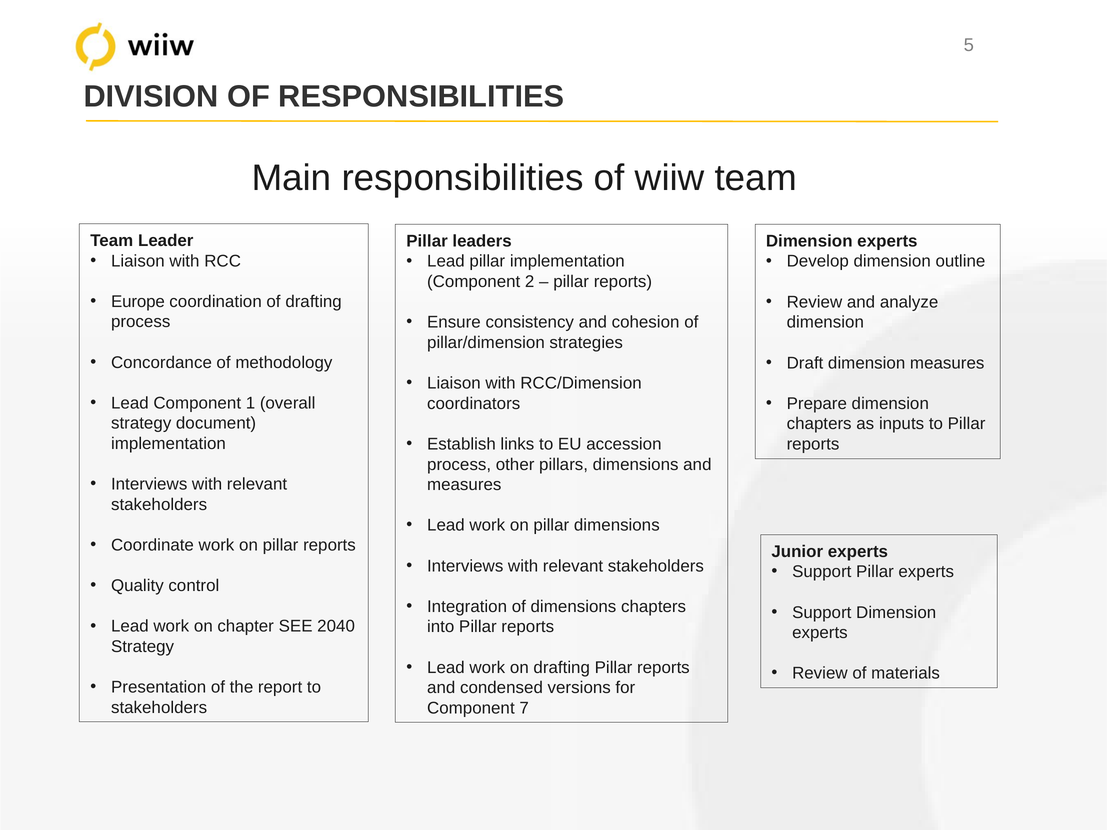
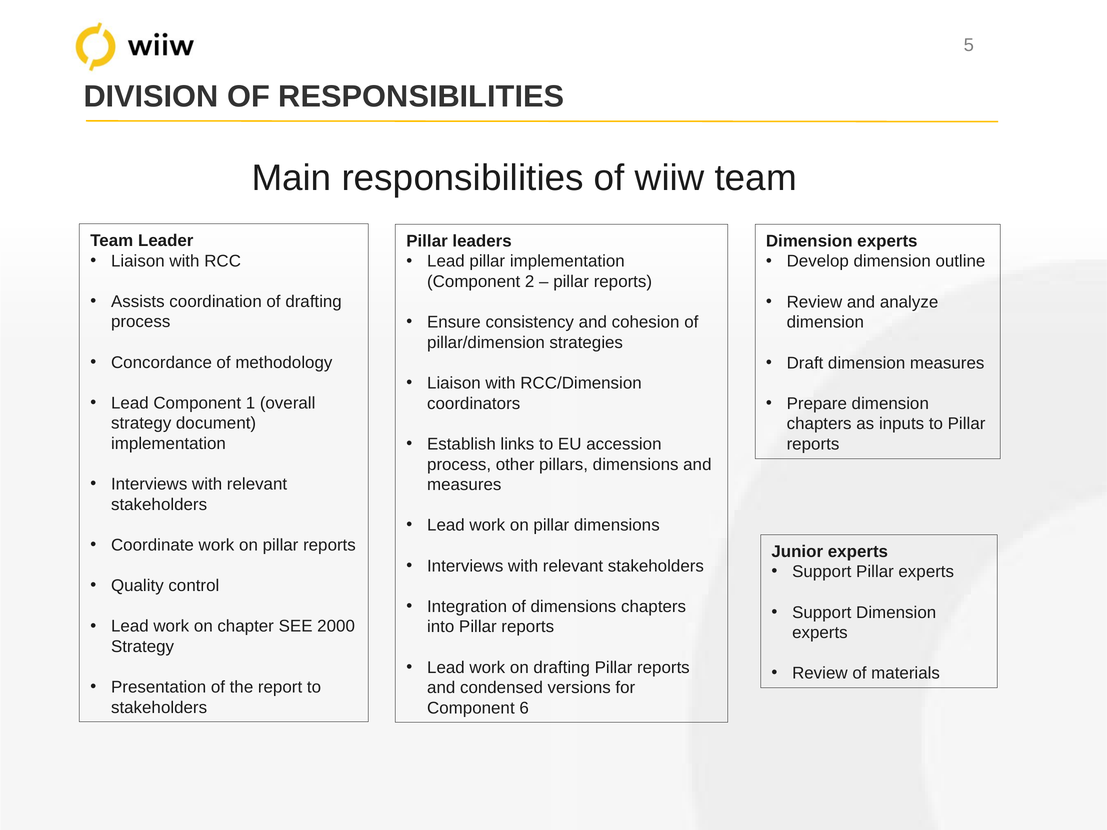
Europe: Europe -> Assists
2040: 2040 -> 2000
7: 7 -> 6
